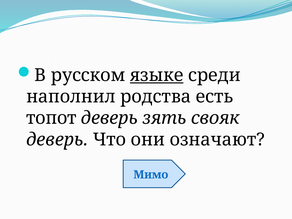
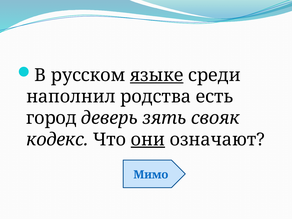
топот: топот -> город
деверь at (57, 140): деверь -> кодекс
они underline: none -> present
